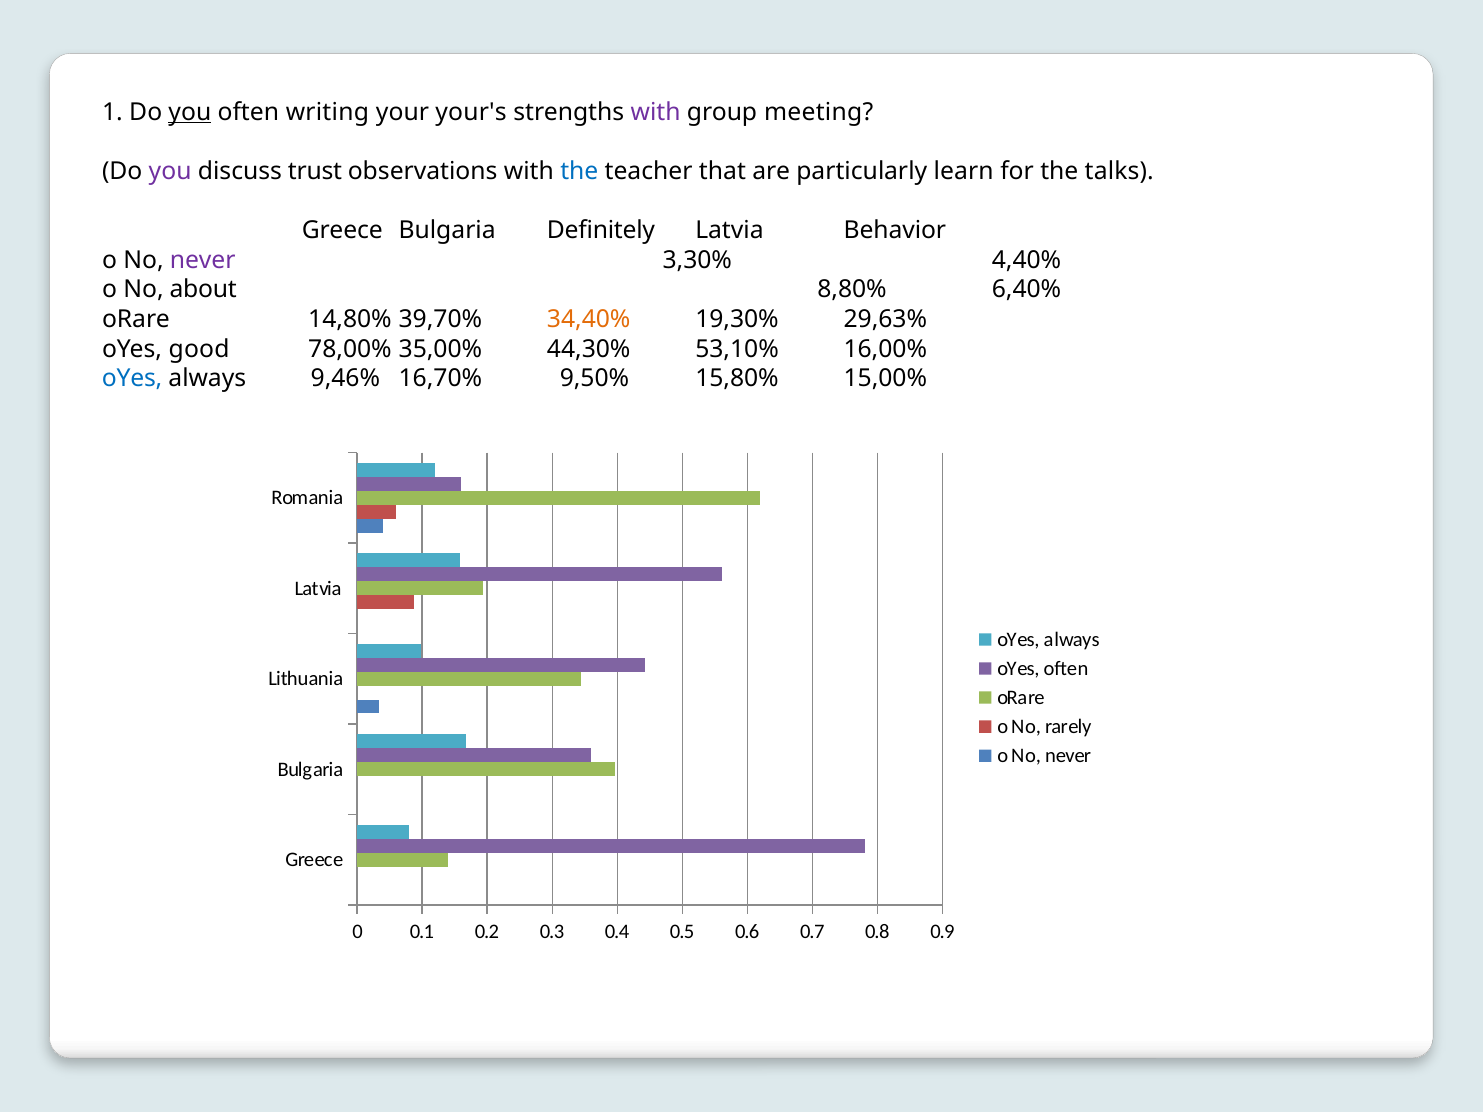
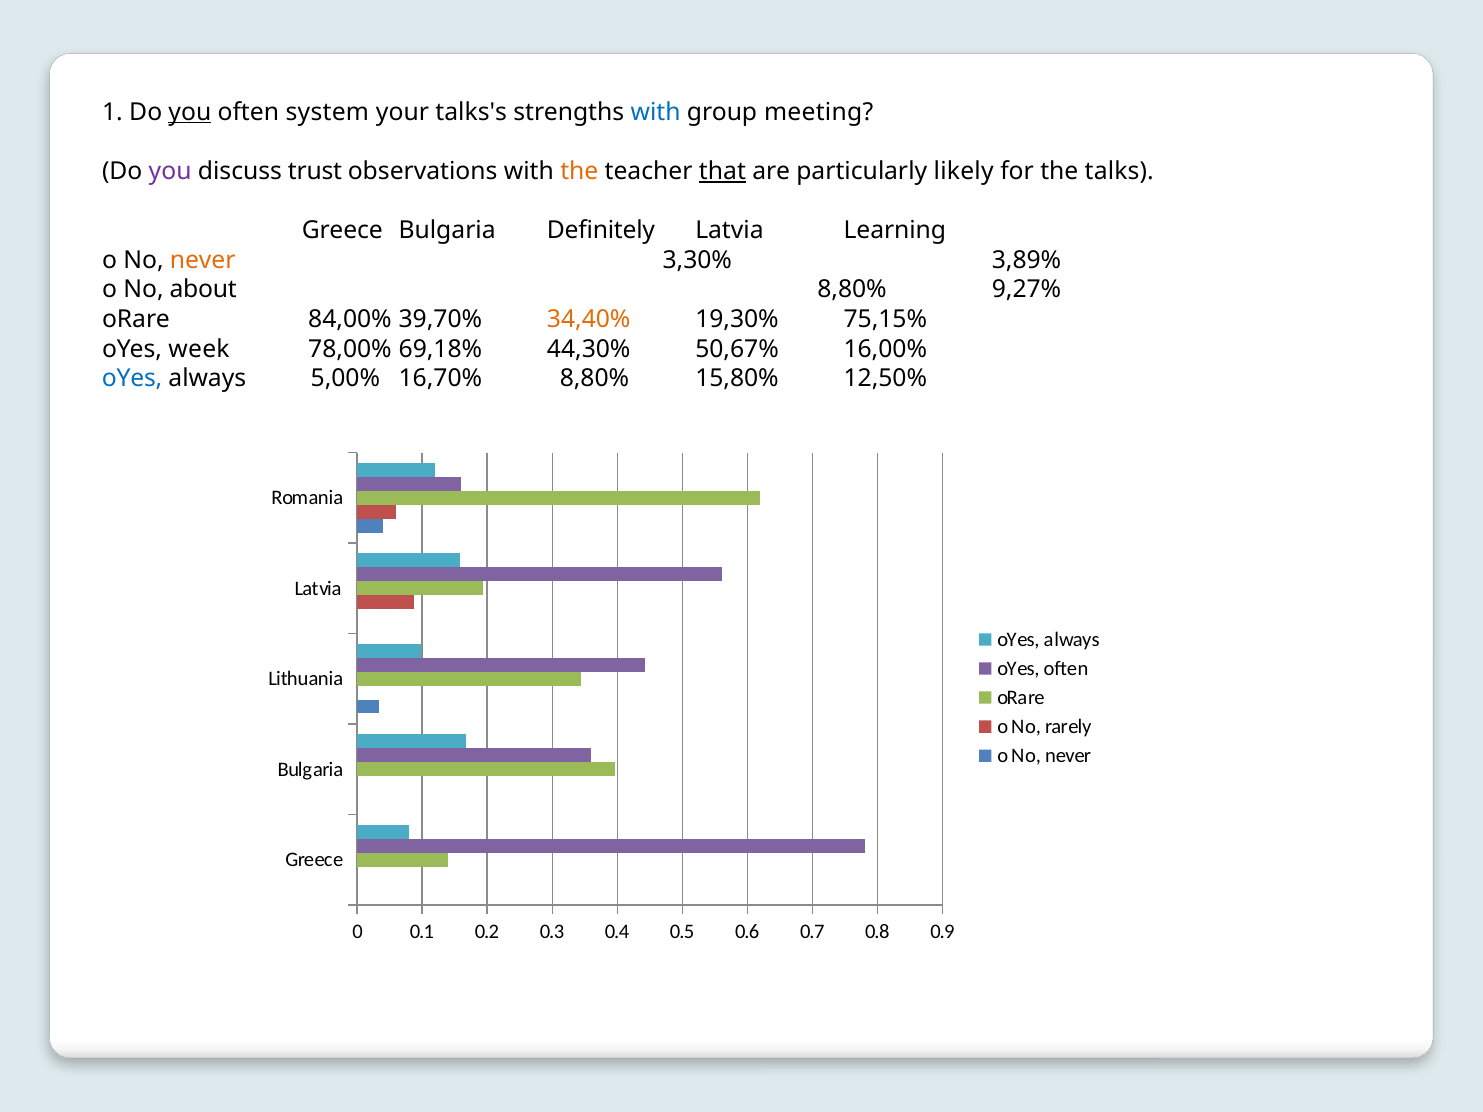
writing: writing -> system
your's: your's -> talks's
with at (656, 112) colour: purple -> blue
the at (579, 171) colour: blue -> orange
that underline: none -> present
learn: learn -> likely
Behavior: Behavior -> Learning
never at (203, 260) colour: purple -> orange
4,40%: 4,40% -> 3,89%
6,40%: 6,40% -> 9,27%
14,80%: 14,80% -> 84,00%
29,63%: 29,63% -> 75,15%
good: good -> week
35,00%: 35,00% -> 69,18%
53,10%: 53,10% -> 50,67%
9,46%: 9,46% -> 5,00%
16,70% 9,50%: 9,50% -> 8,80%
15,00%: 15,00% -> 12,50%
